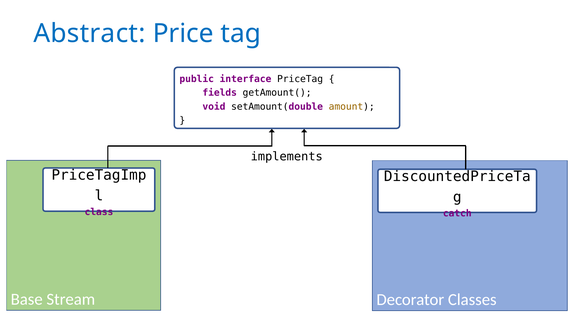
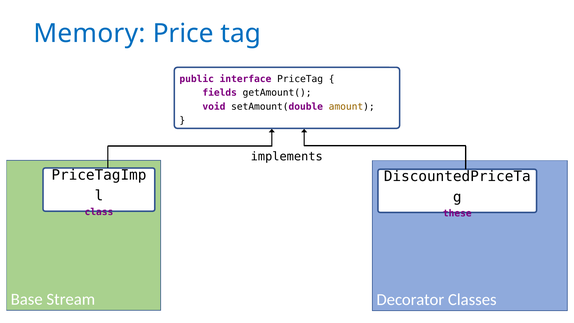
Abstract: Abstract -> Memory
catch: catch -> these
